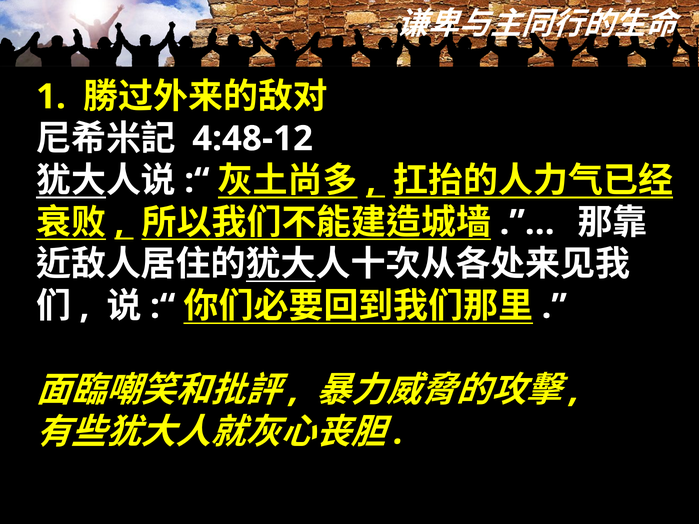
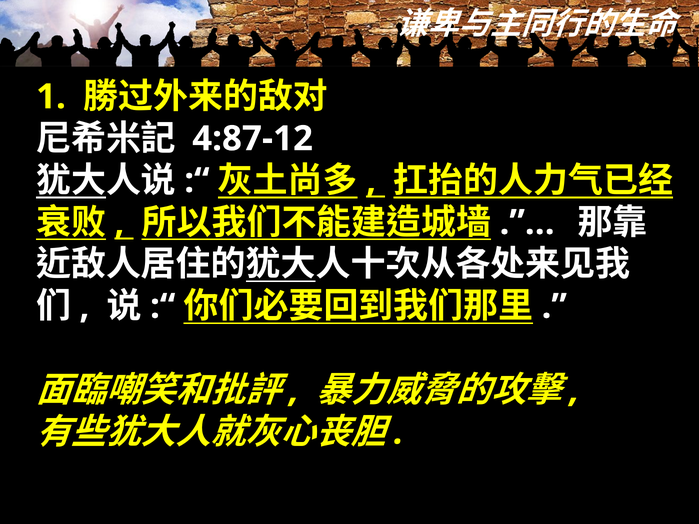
4:48-12: 4:48-12 -> 4:87-12
